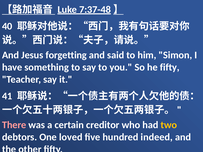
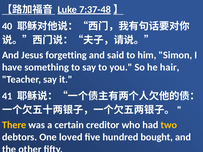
he fifty: fifty -> hair
There colour: pink -> yellow
indeed: indeed -> bought
